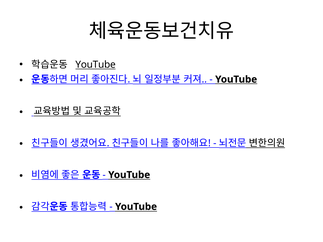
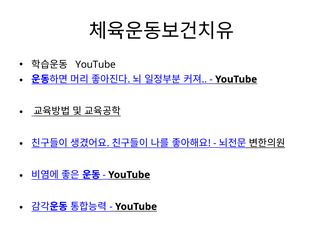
YouTube at (96, 65) underline: present -> none
